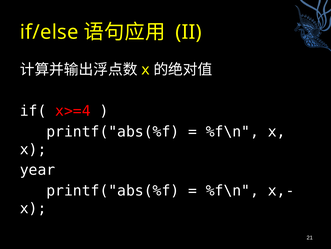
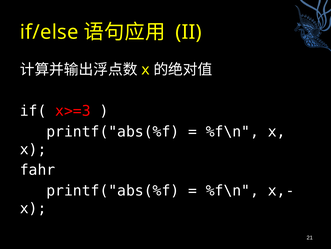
x>=4: x>=4 -> x>=3
year: year -> fahr
